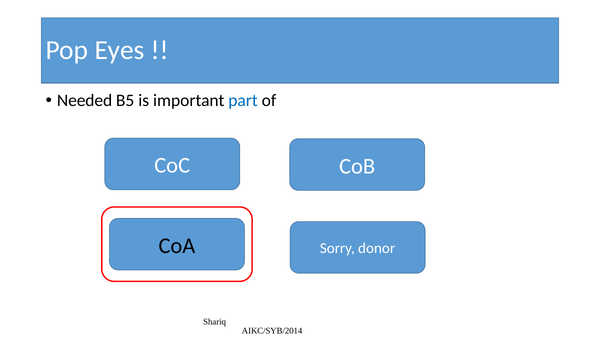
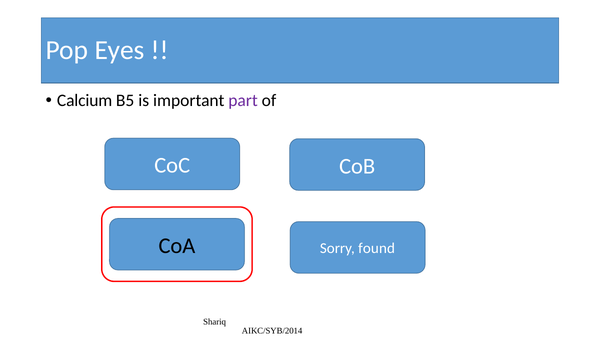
Needed: Needed -> Calcium
part colour: blue -> purple
donor: donor -> found
